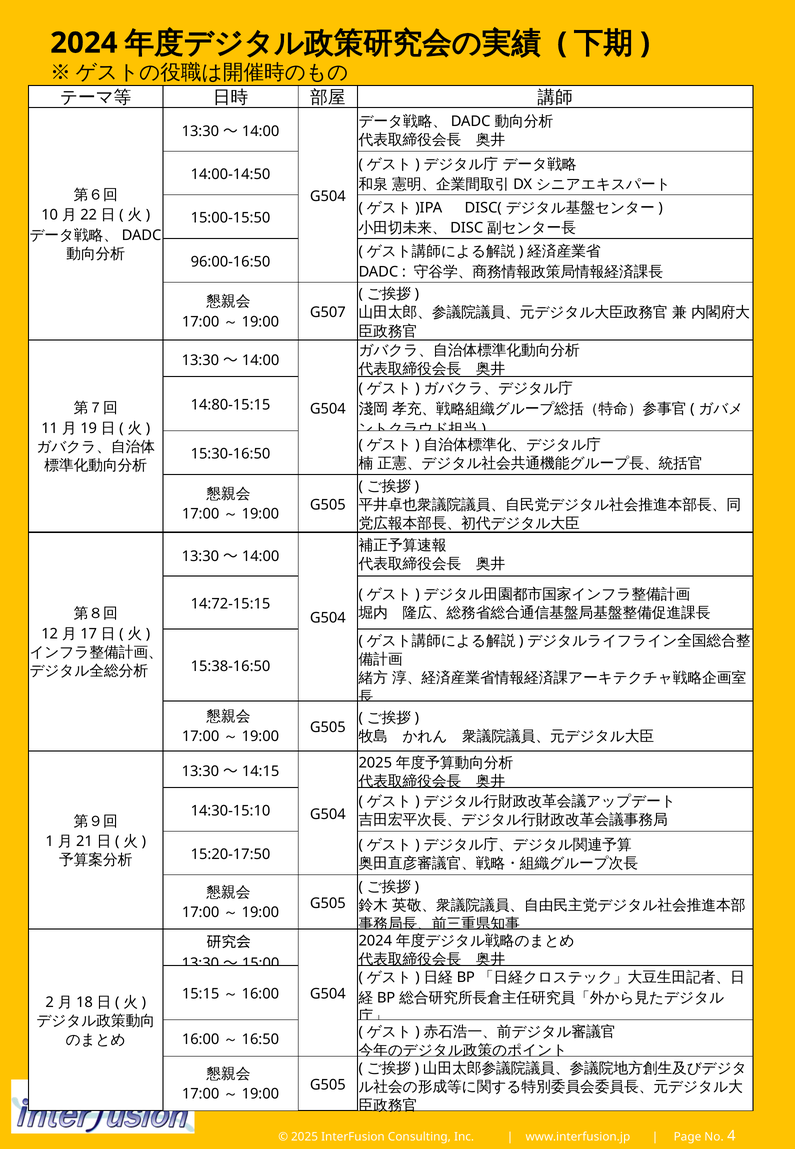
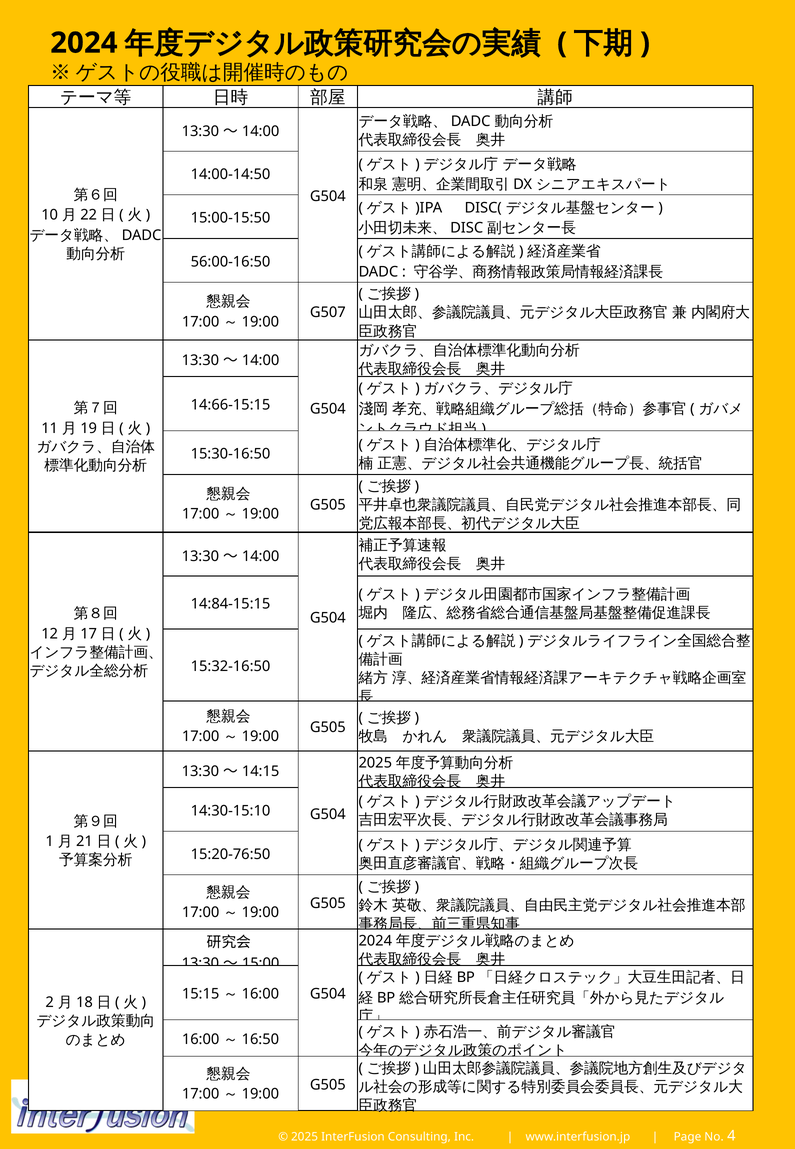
96:00-16:50: 96:00-16:50 -> 56:00-16:50
14:80-15:15: 14:80-15:15 -> 14:66-15:15
14:72-15:15: 14:72-15:15 -> 14:84-15:15
15:38-16:50: 15:38-16:50 -> 15:32-16:50
15:20-17:50: 15:20-17:50 -> 15:20-76:50
